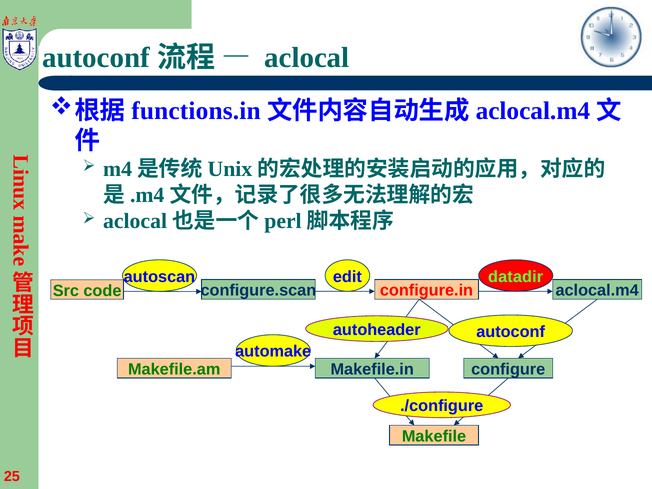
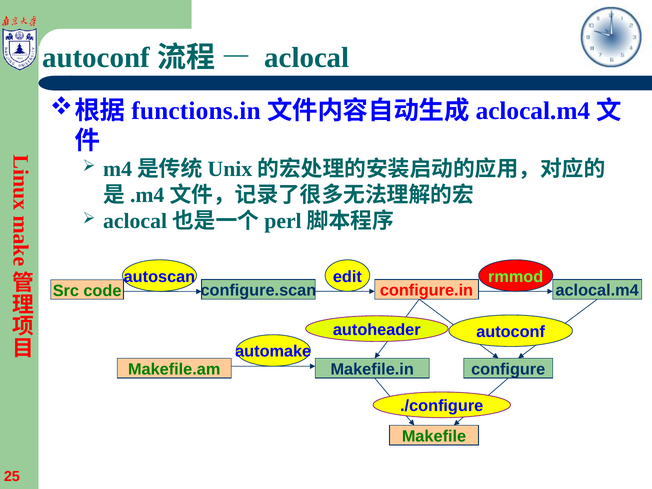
datadir: datadir -> rmmod
